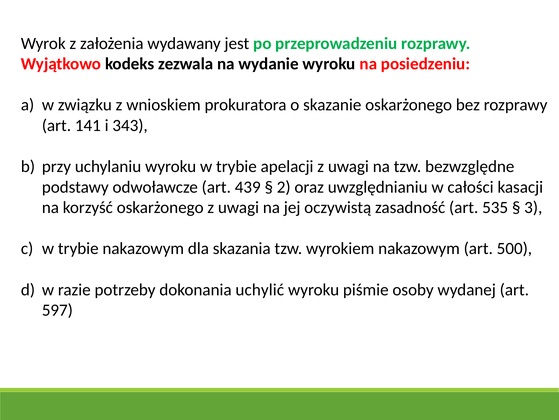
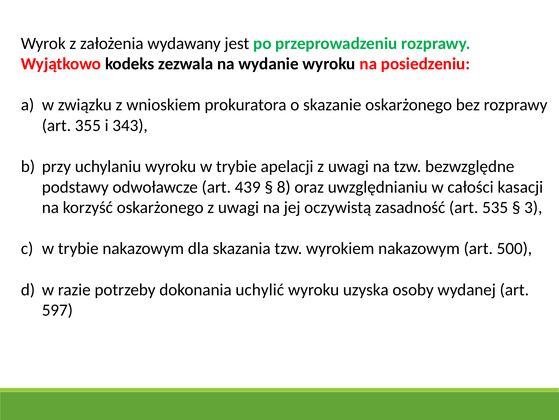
141: 141 -> 355
2: 2 -> 8
piśmie: piśmie -> uzyska
